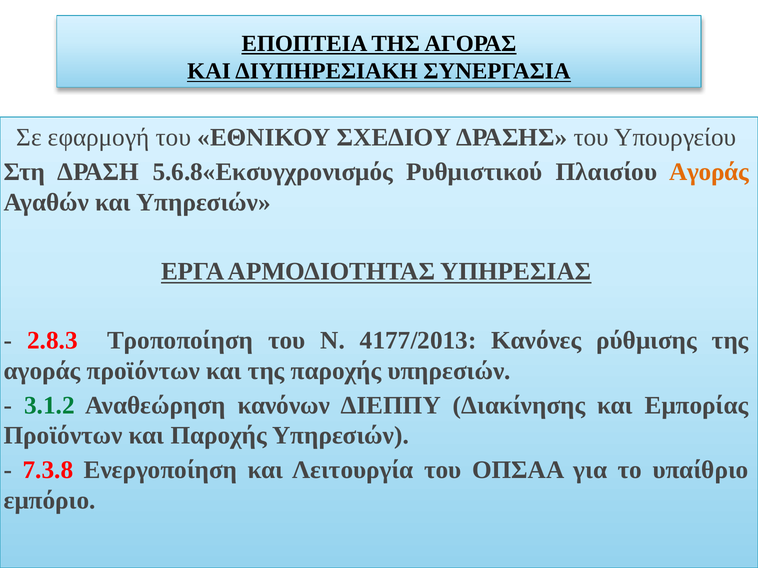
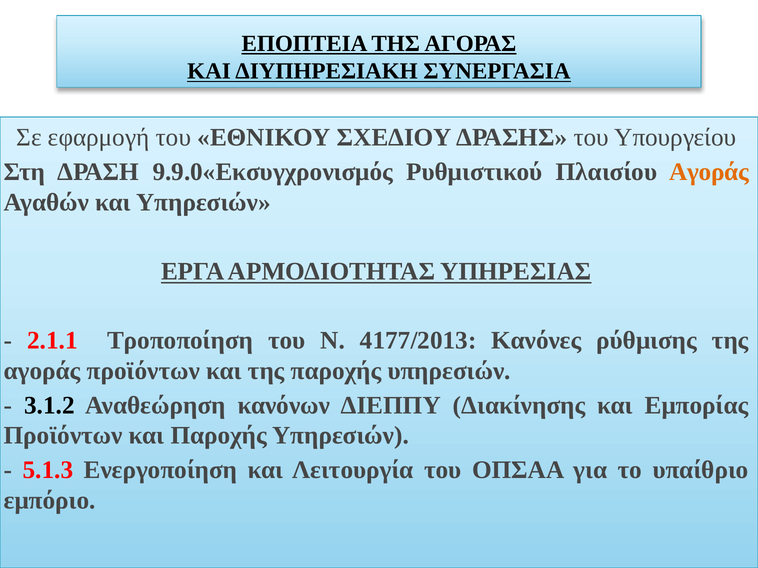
5.6.8«Εκσυγχρονισμός: 5.6.8«Εκσυγχρονισμός -> 9.9.0«Εκσυγχρονισμός
2.8.3: 2.8.3 -> 2.1.1
3.1.2 colour: green -> black
7.3.8: 7.3.8 -> 5.1.3
